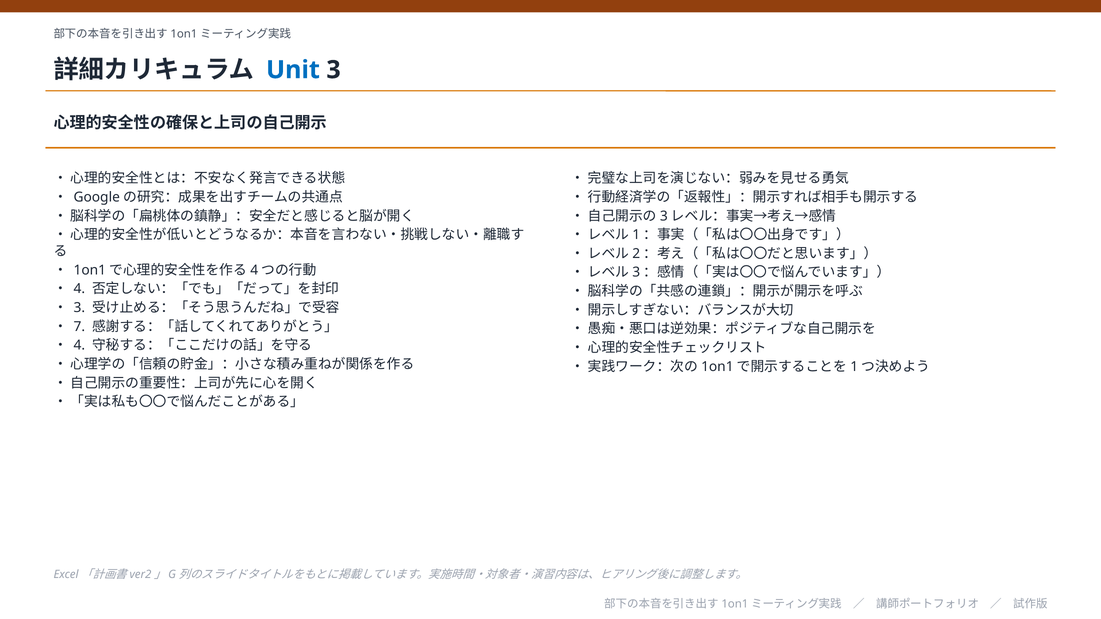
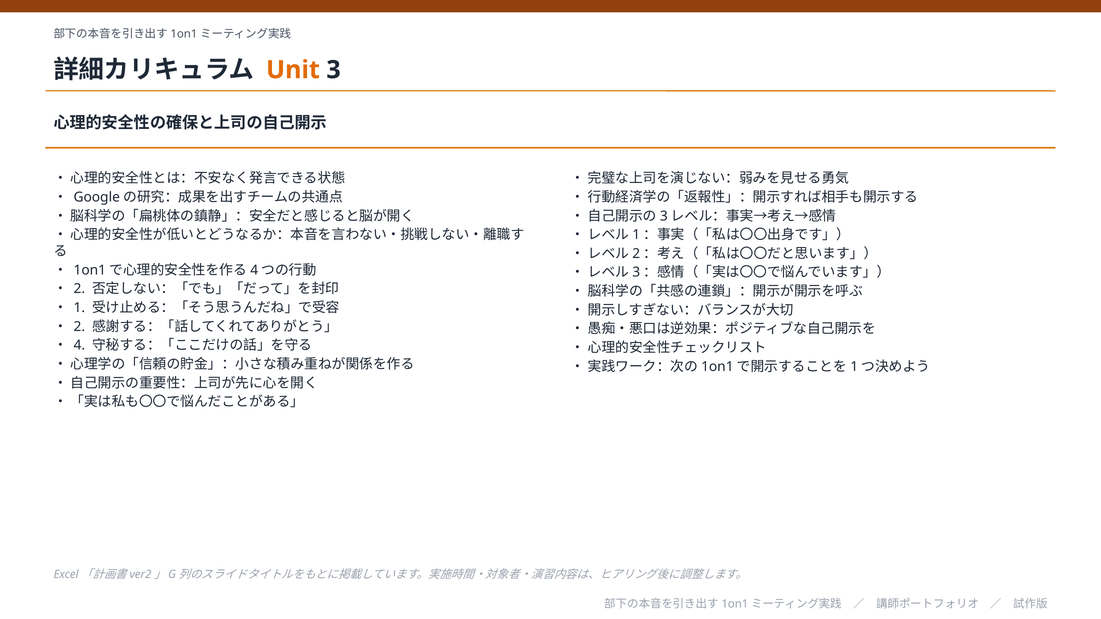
Unit colour: blue -> orange
4 at (79, 289): 4 -> 2
3 at (79, 308): 3 -> 1
7 at (79, 327): 7 -> 2
